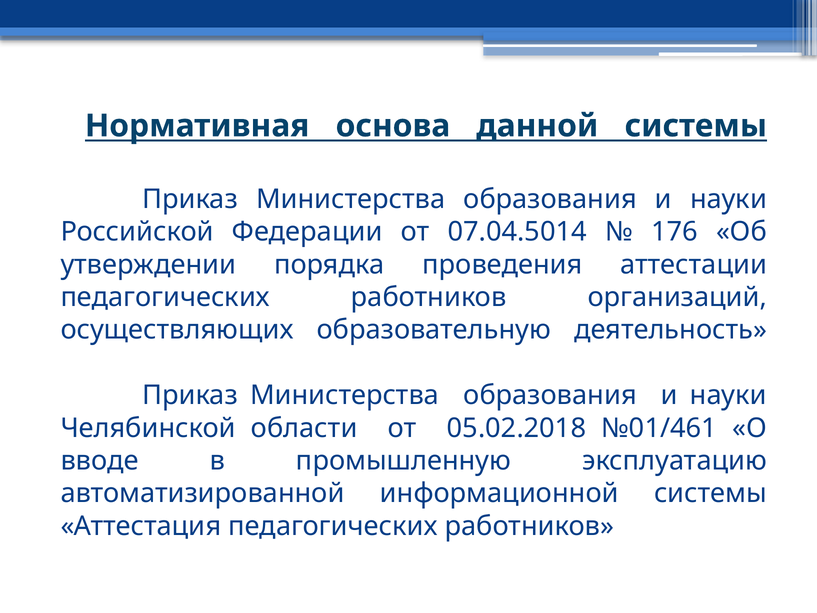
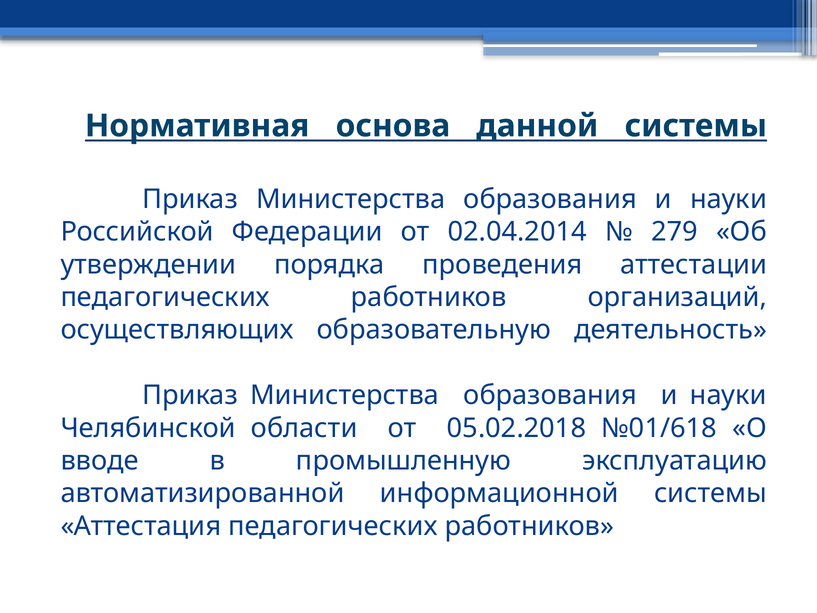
07.04.5014: 07.04.5014 -> 02.04.2014
176: 176 -> 279
№01/461: №01/461 -> №01/618
